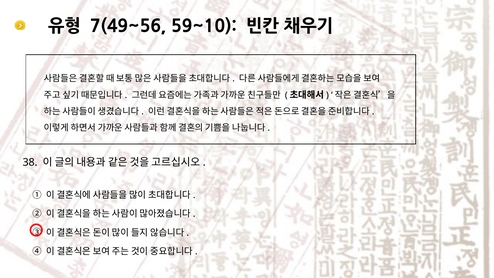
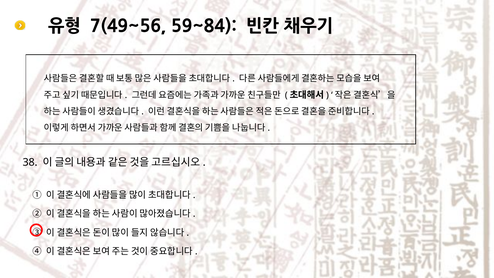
59~10: 59~10 -> 59~84
